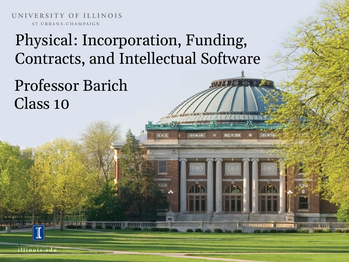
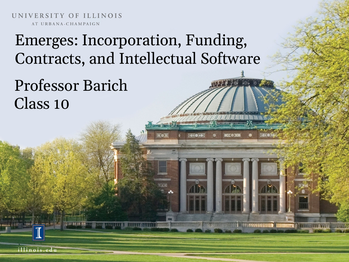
Physical: Physical -> Emerges
